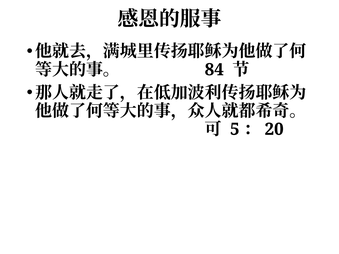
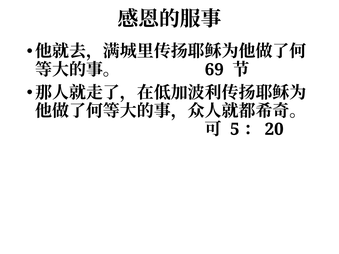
84: 84 -> 69
